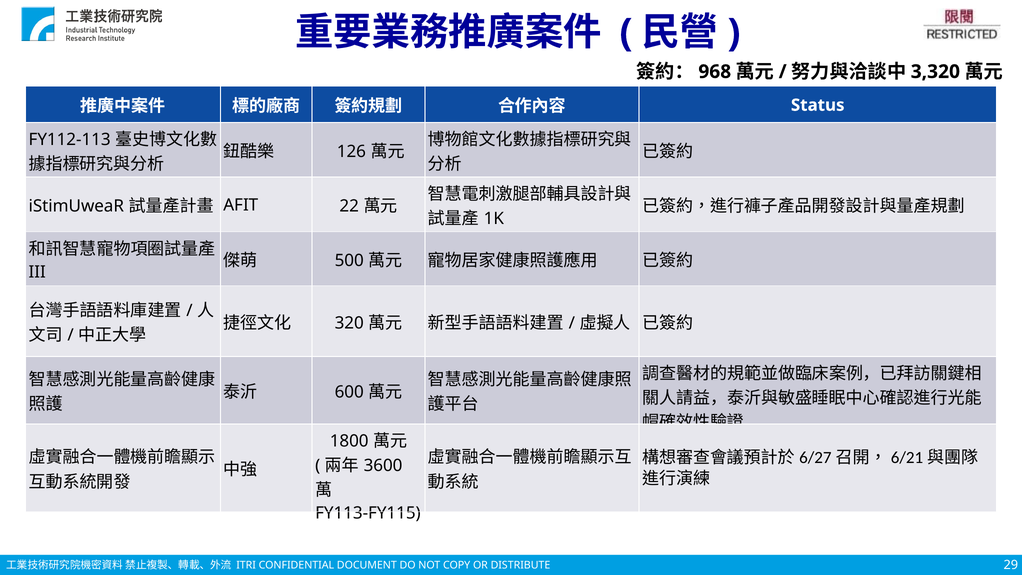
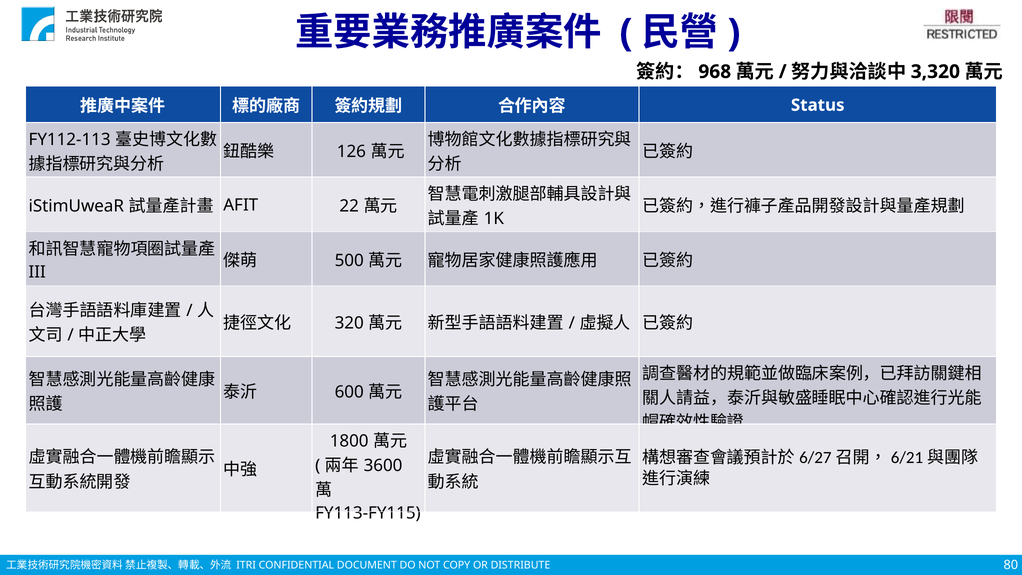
29: 29 -> 80
